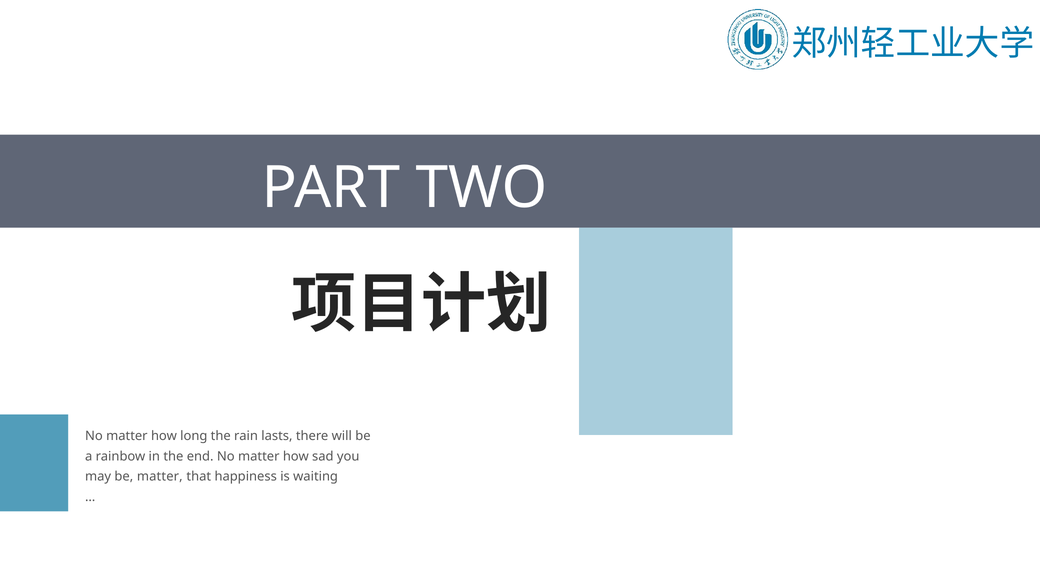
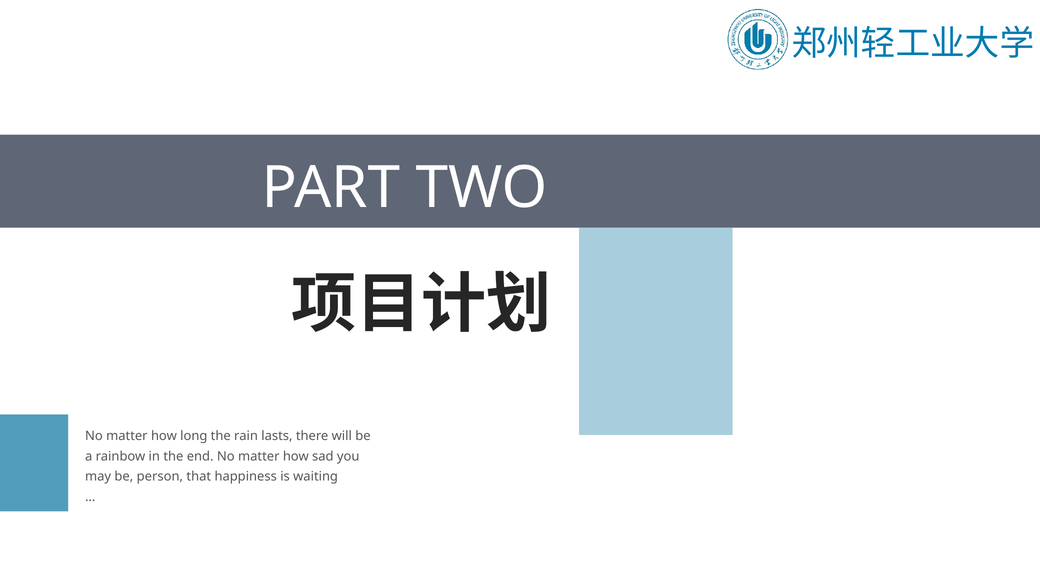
be matter: matter -> person
